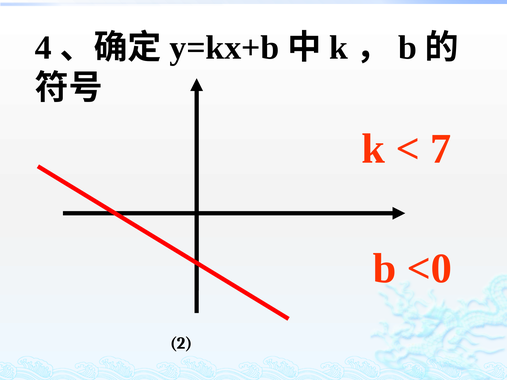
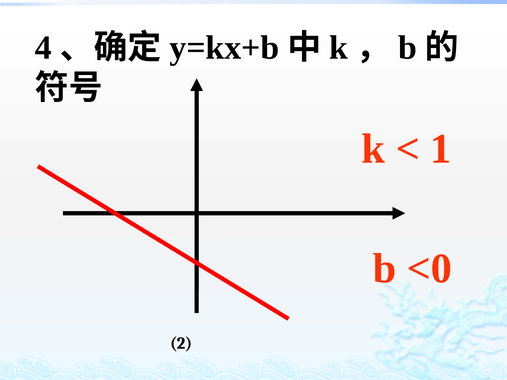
7: 7 -> 1
